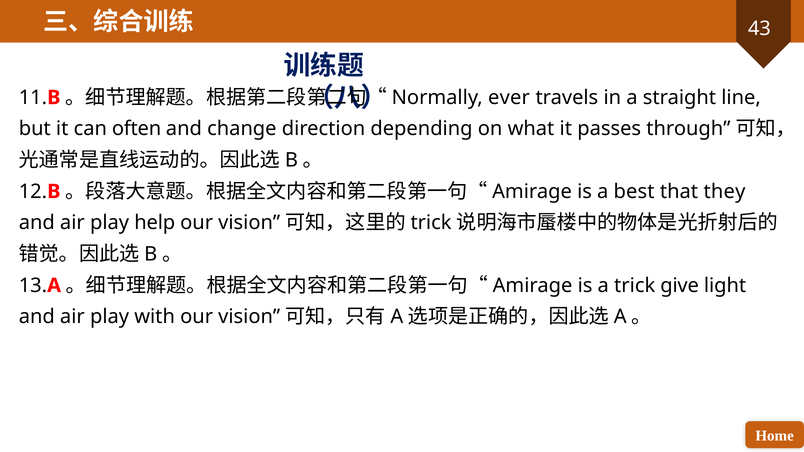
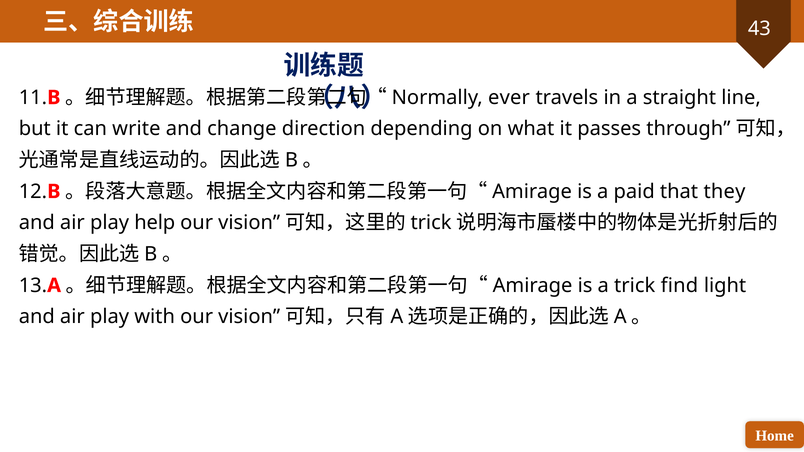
often: often -> write
best: best -> paid
give: give -> find
